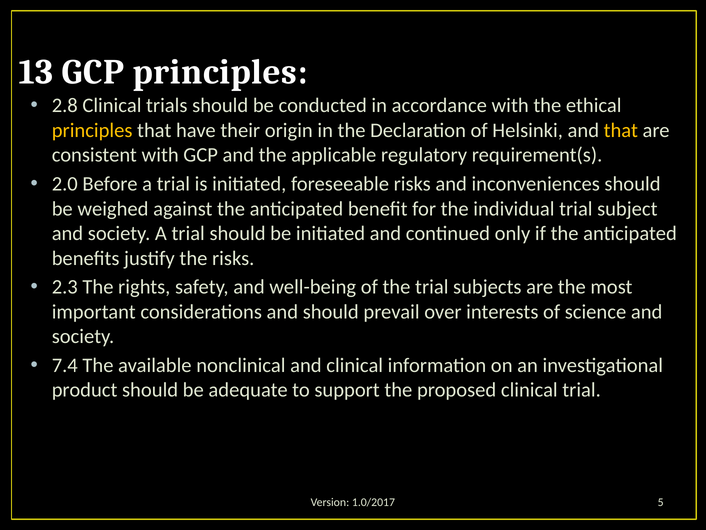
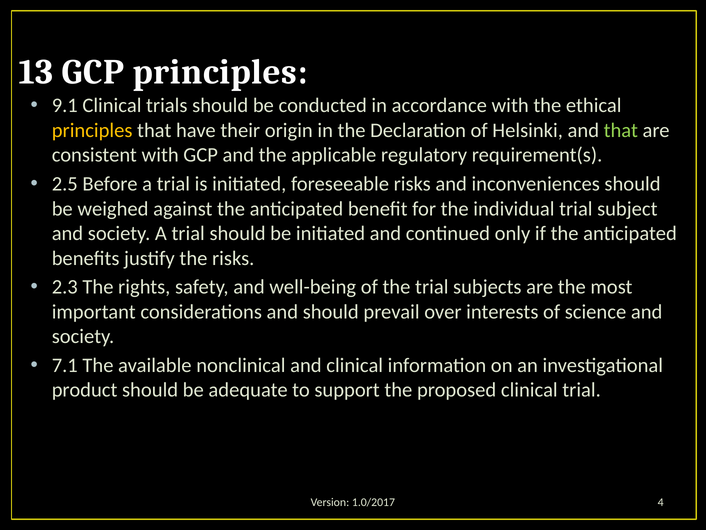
2.8: 2.8 -> 9.1
that at (621, 130) colour: yellow -> light green
2.0: 2.0 -> 2.5
7.4: 7.4 -> 7.1
5: 5 -> 4
